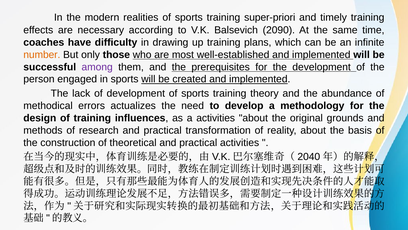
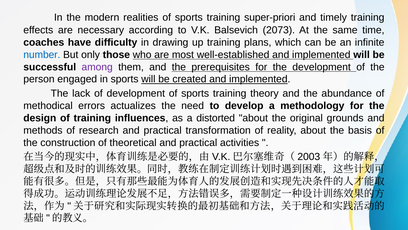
2090: 2090 -> 2073
number colour: orange -> blue
a activities: activities -> distorted
2040: 2040 -> 2003
